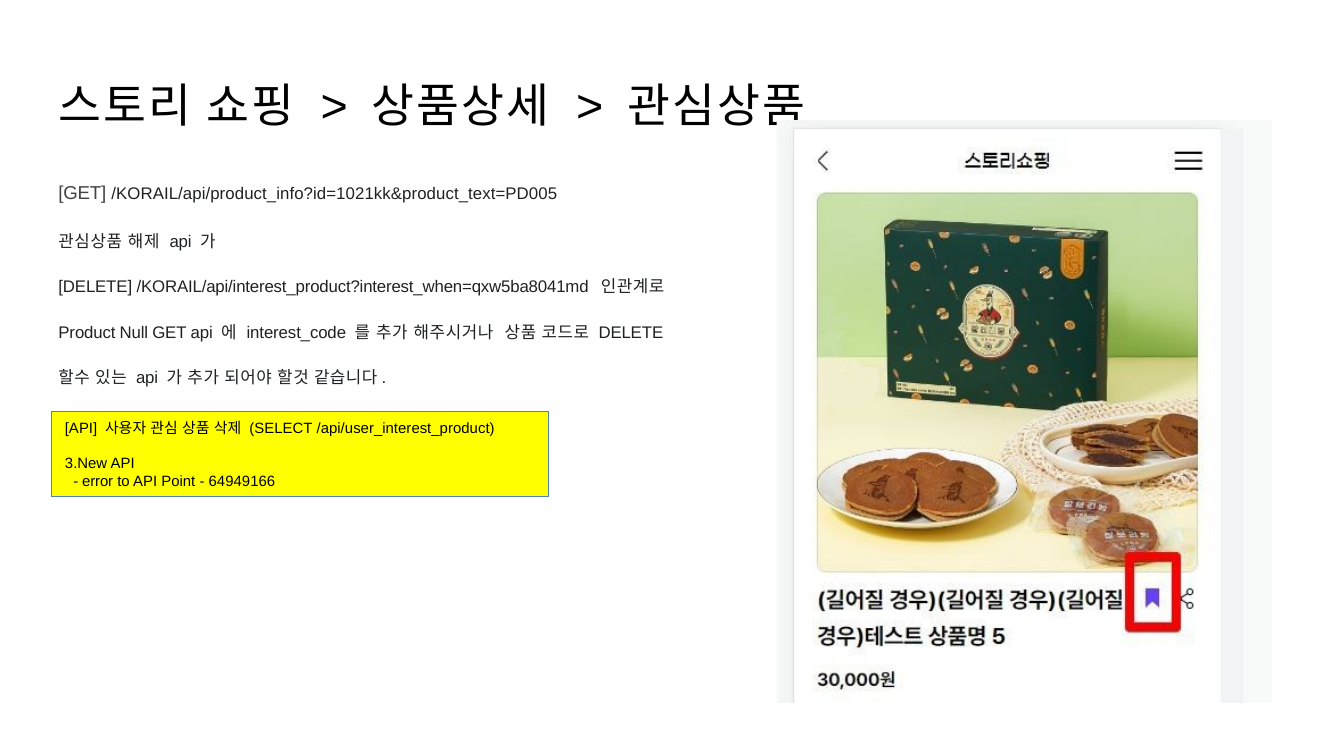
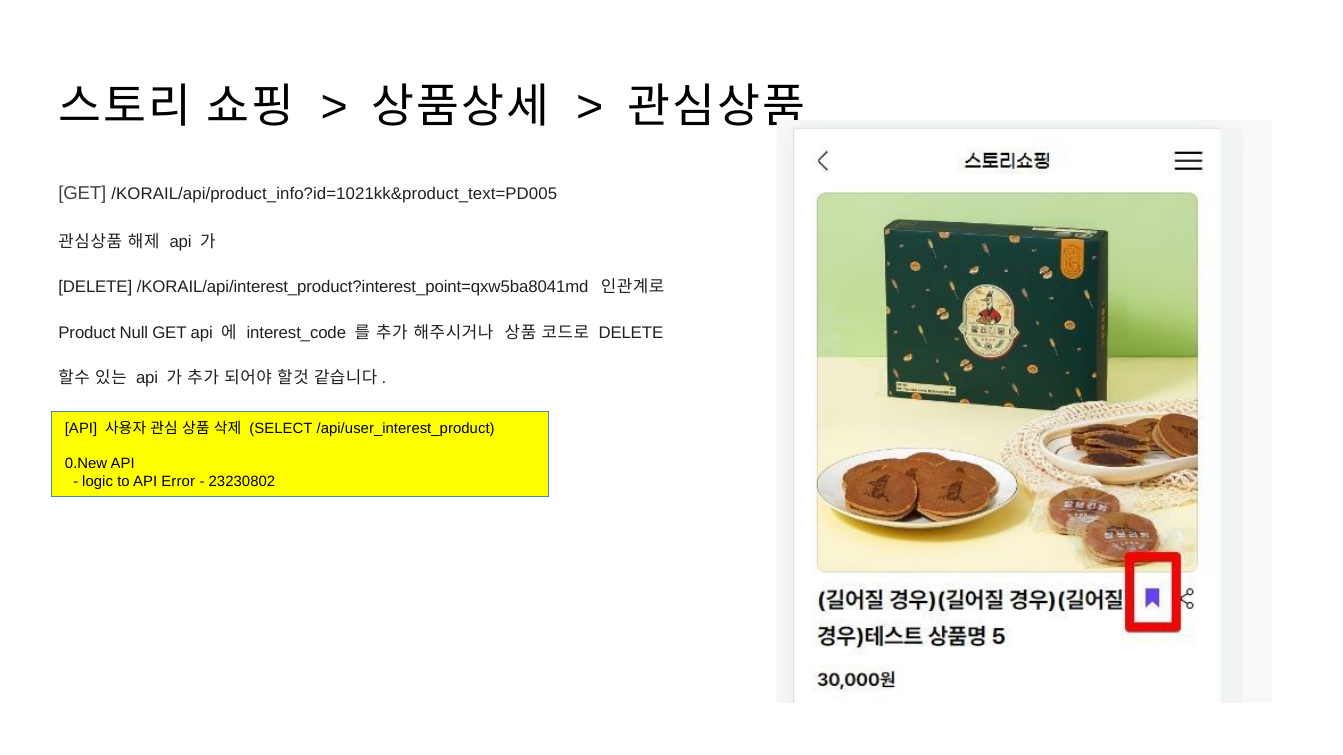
/KORAIL/api/interest_product?interest_when=qxw5ba8041md: /KORAIL/api/interest_product?interest_when=qxw5ba8041md -> /KORAIL/api/interest_product?interest_point=qxw5ba8041md
3.New: 3.New -> 0.New
error: error -> logic
Point: Point -> Error
64949166: 64949166 -> 23230802
